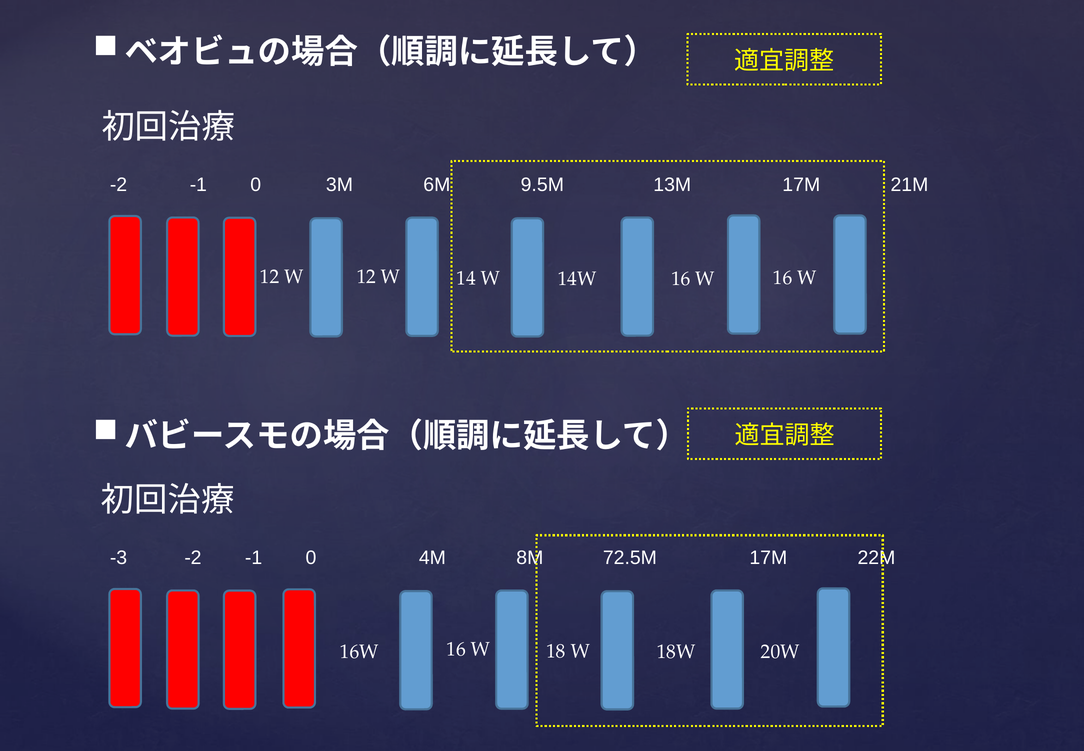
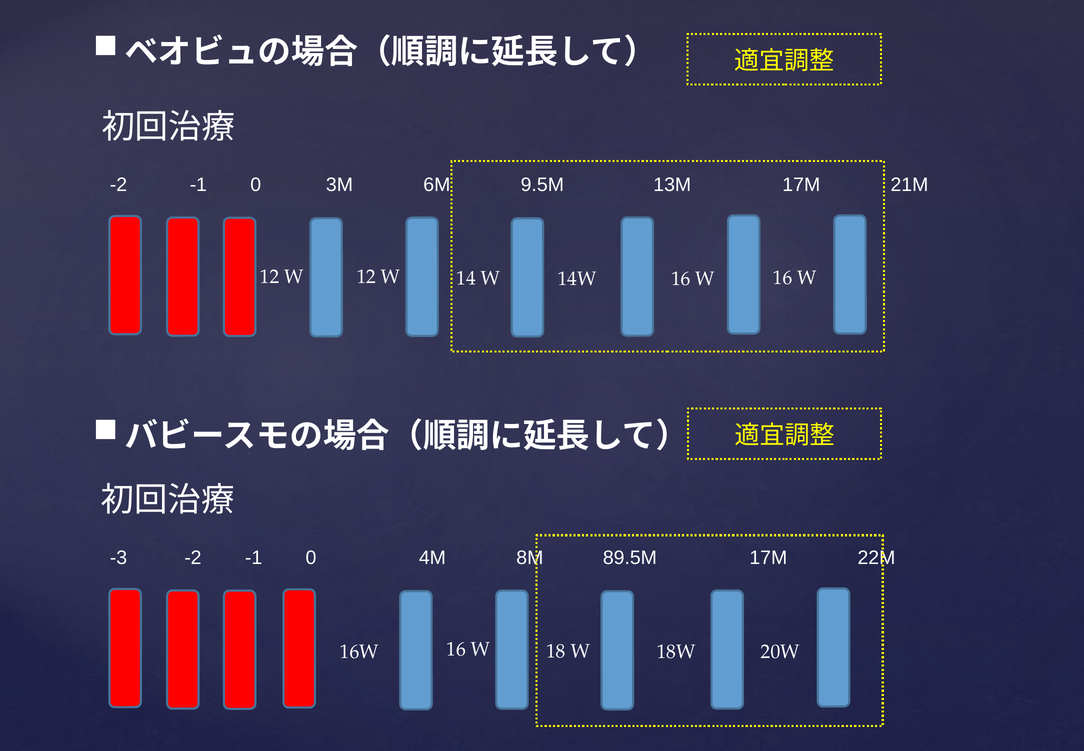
72.5M: 72.5M -> 89.5M
